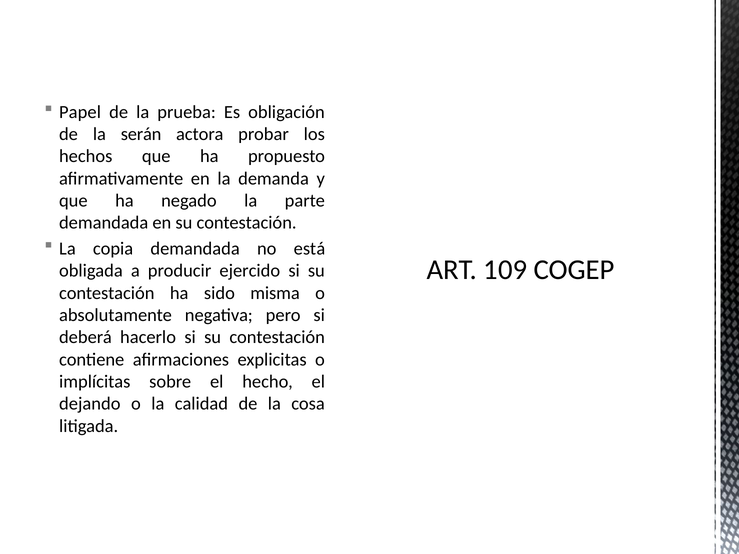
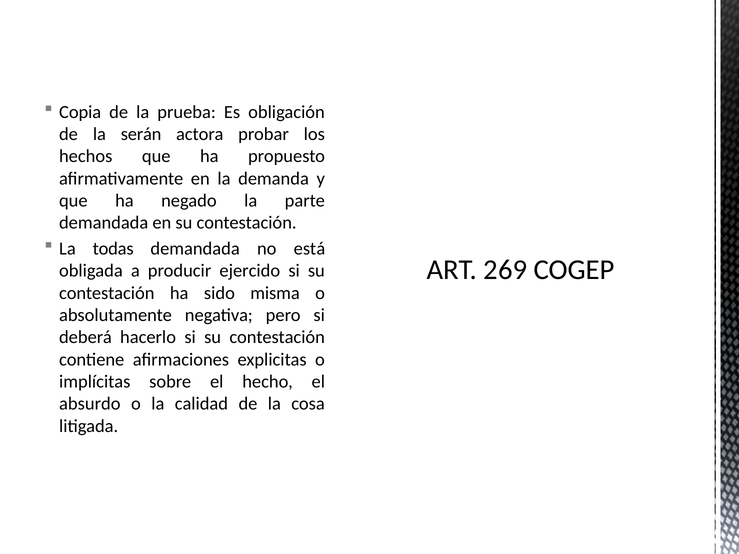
Papel: Papel -> Copia
copia: copia -> todas
109: 109 -> 269
dejando: dejando -> absurdo
